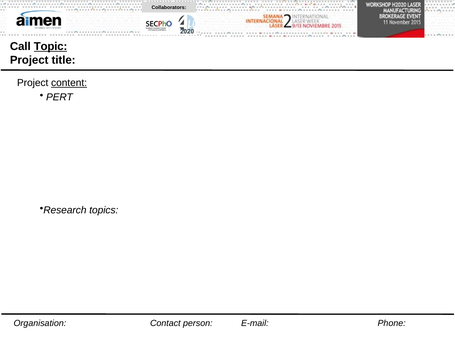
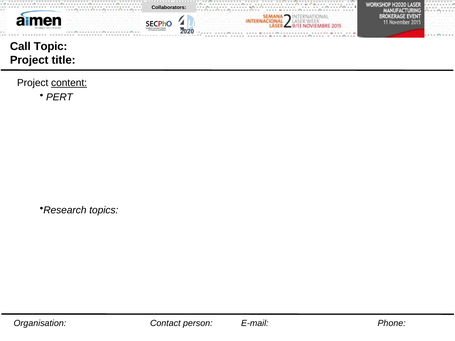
Topic underline: present -> none
